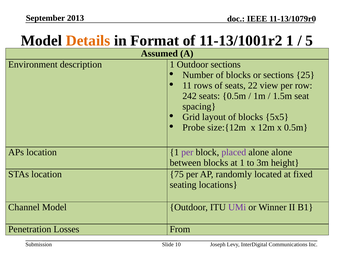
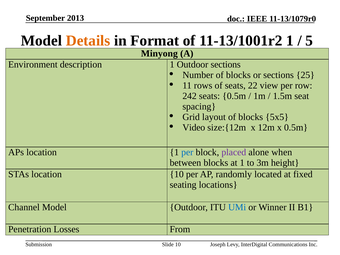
Assumed: Assumed -> Minyong
Probe: Probe -> Video
per at (187, 152) colour: purple -> blue
alone alone: alone -> when
location 75: 75 -> 10
UMi colour: purple -> blue
